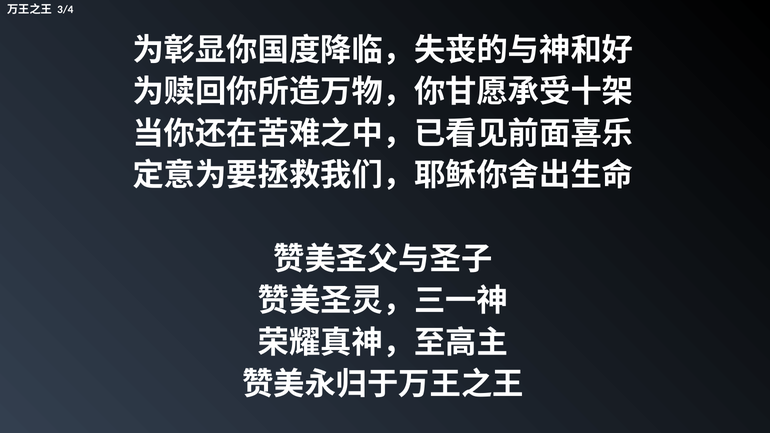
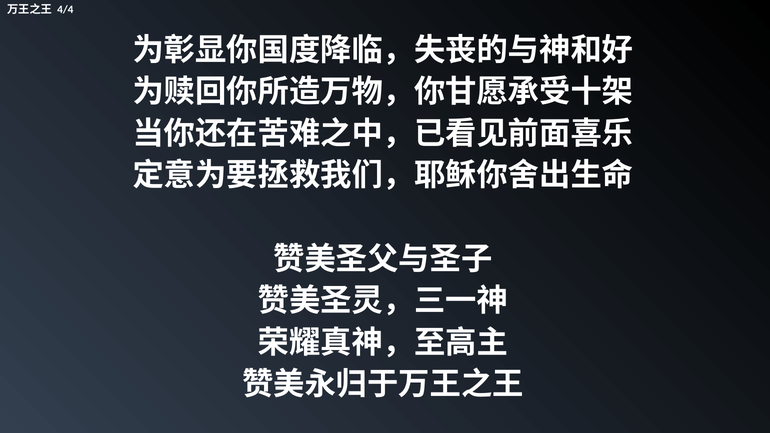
3/4: 3/4 -> 4/4
